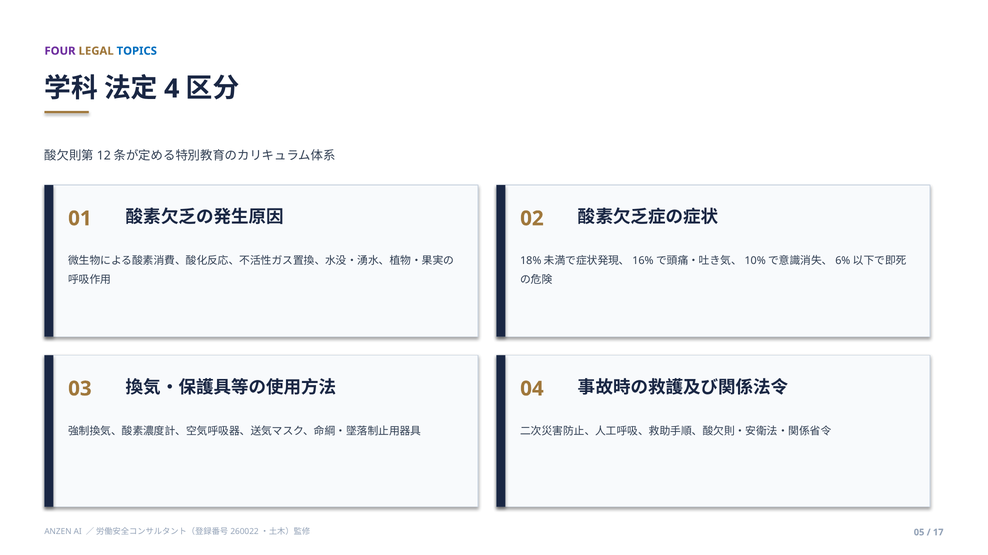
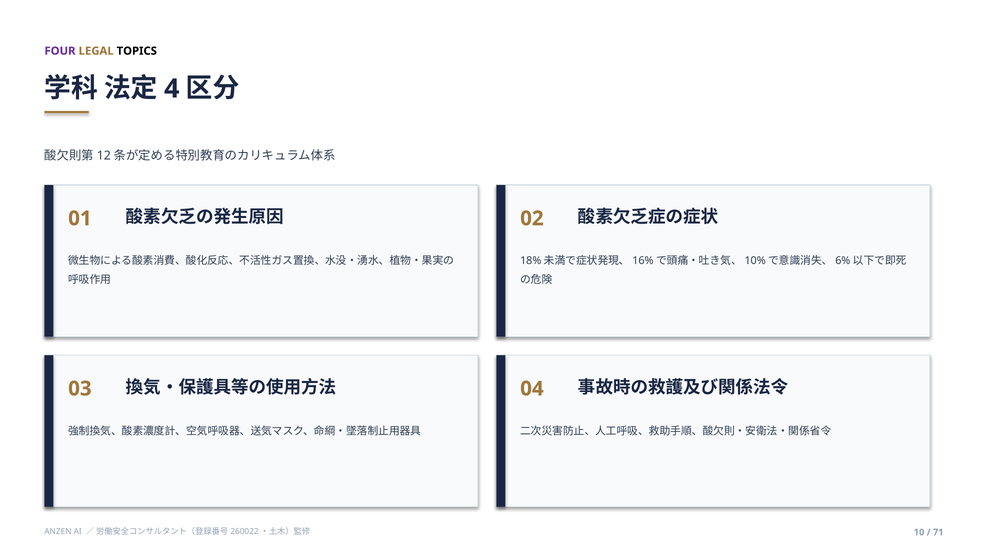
TOPICS colour: blue -> black
05: 05 -> 10
17: 17 -> 71
